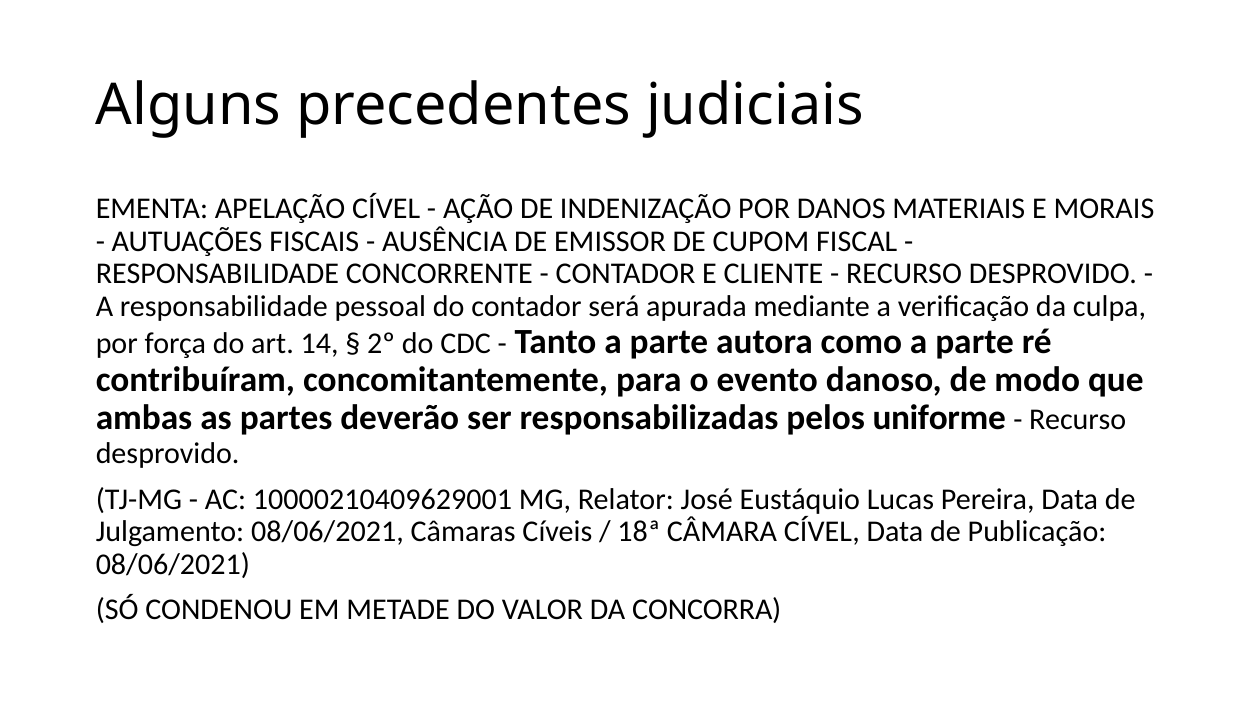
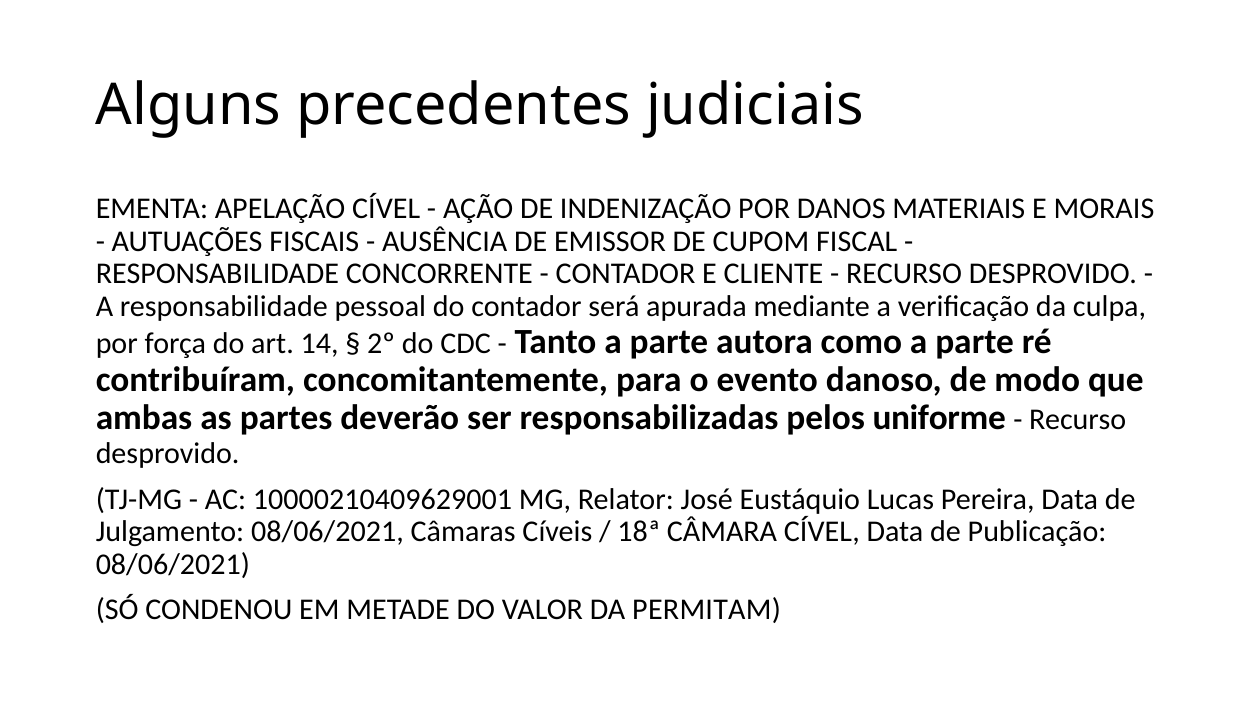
CONCORRA: CONCORRA -> PERMITAM
